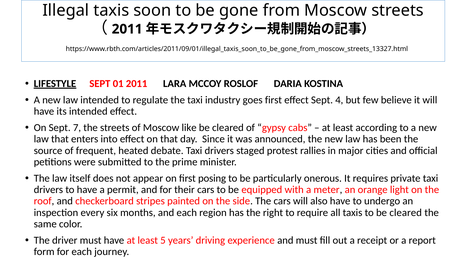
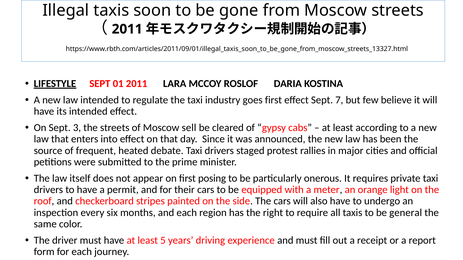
4: 4 -> 7
7: 7 -> 3
like: like -> sell
to be cleared: cleared -> general
